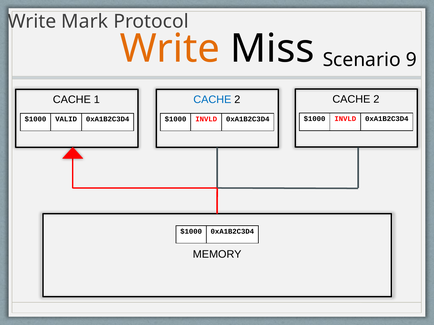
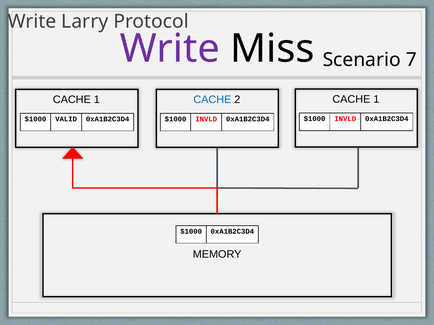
Mark: Mark -> Larry
Write at (170, 49) colour: orange -> purple
9: 9 -> 7
2 at (376, 99): 2 -> 1
